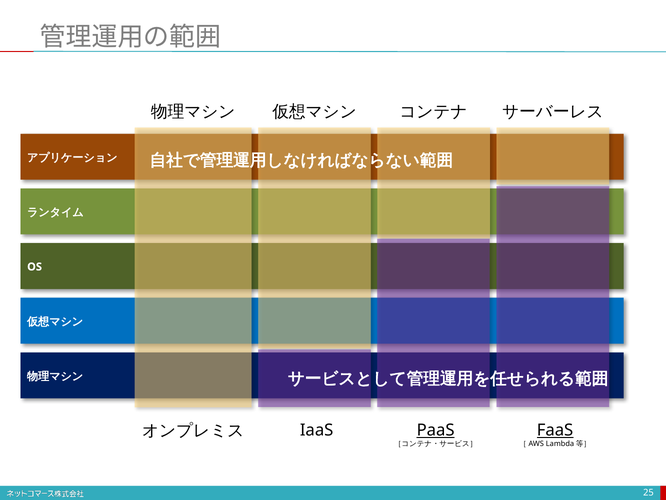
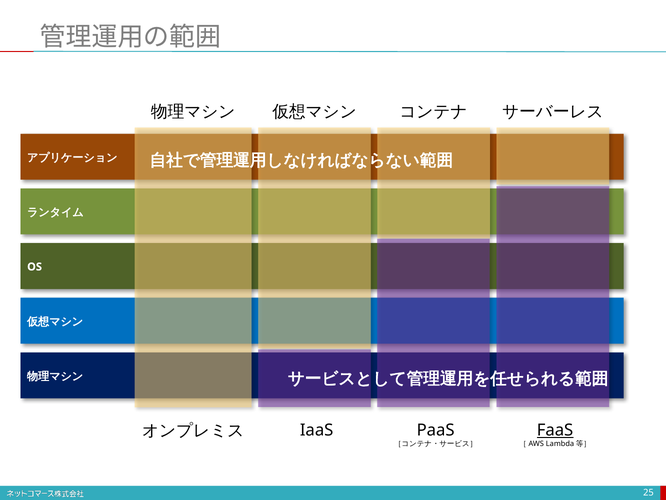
PaaS underline: present -> none
